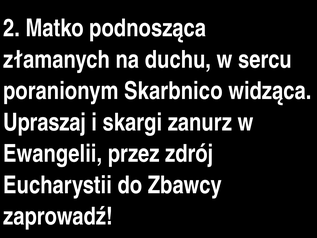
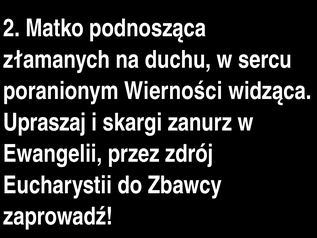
Skarbnico: Skarbnico -> Wierności
